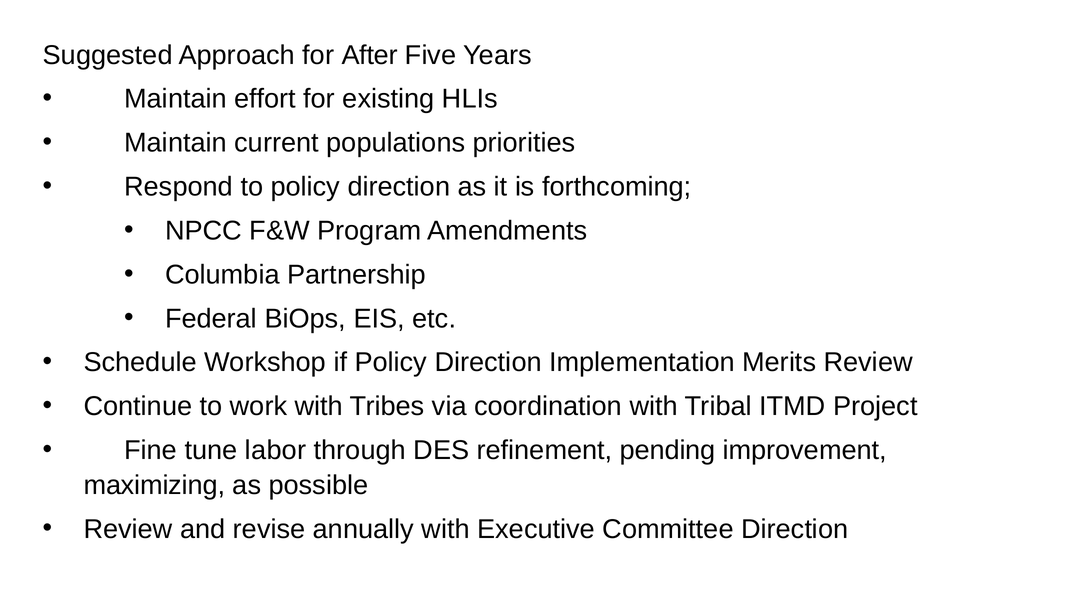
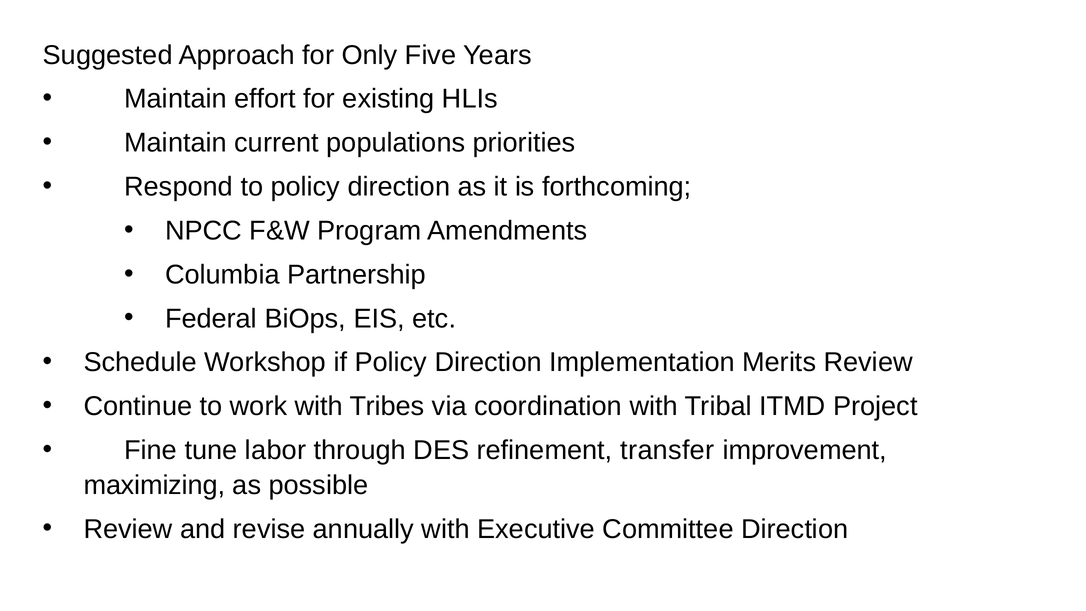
After: After -> Only
pending: pending -> transfer
